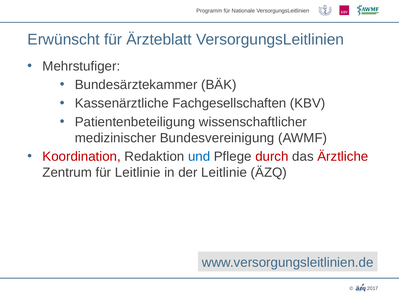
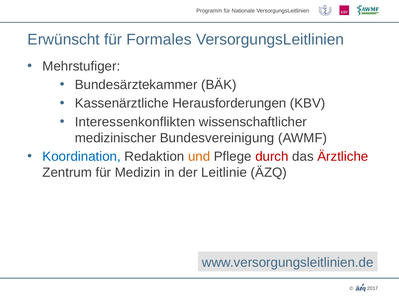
Ärzteblatt: Ärzteblatt -> Formales
Fachgesellschaften: Fachgesellschaften -> Herausforderungen
Patientenbeteiligung: Patientenbeteiligung -> Interessenkonflikten
Koordination colour: red -> blue
und colour: blue -> orange
für Leitlinie: Leitlinie -> Medizin
